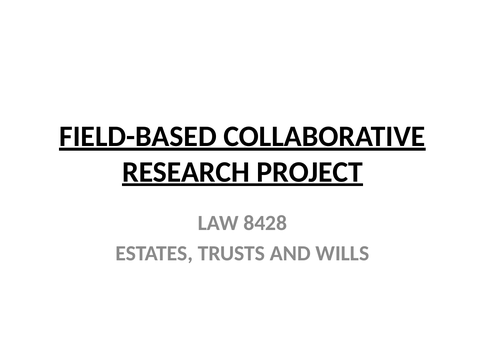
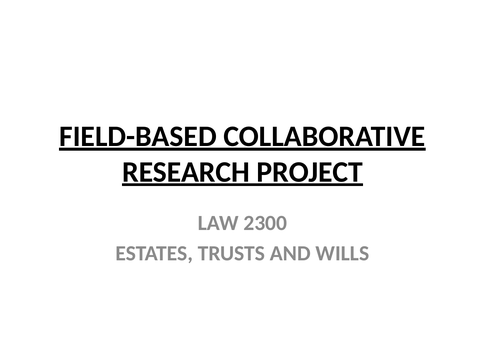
8428: 8428 -> 2300
